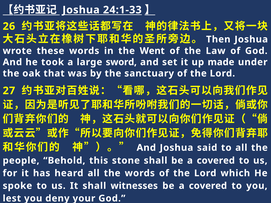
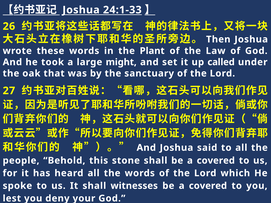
Went: Went -> Plant
sword: sword -> might
made: made -> called
